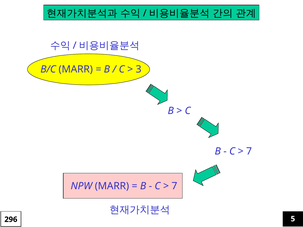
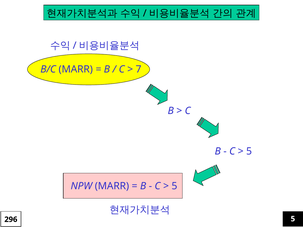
3: 3 -> 7
7 at (249, 151): 7 -> 5
7 at (174, 186): 7 -> 5
